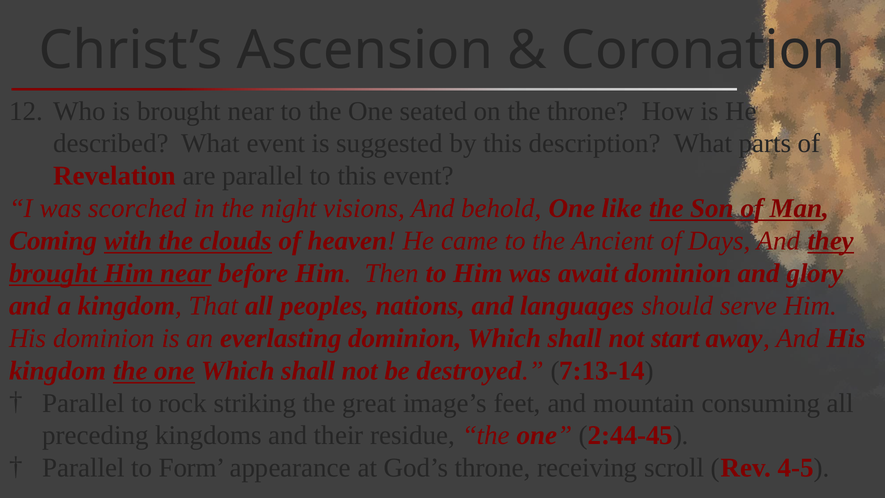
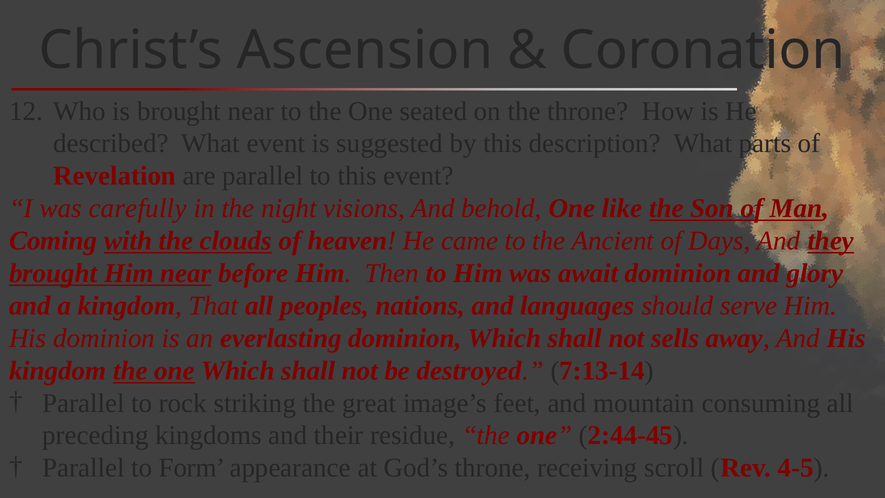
scorched: scorched -> carefully
start: start -> sells
